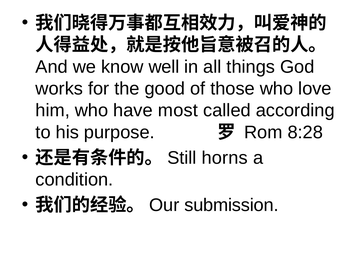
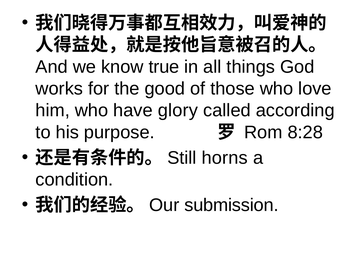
well: well -> true
most: most -> glory
